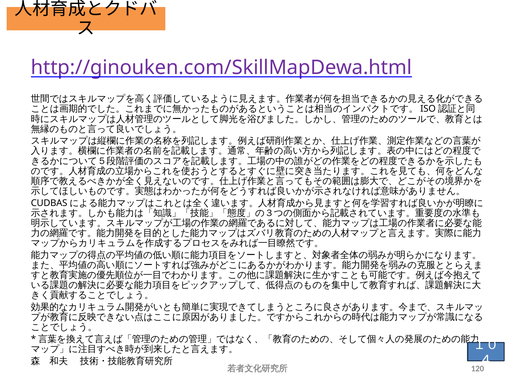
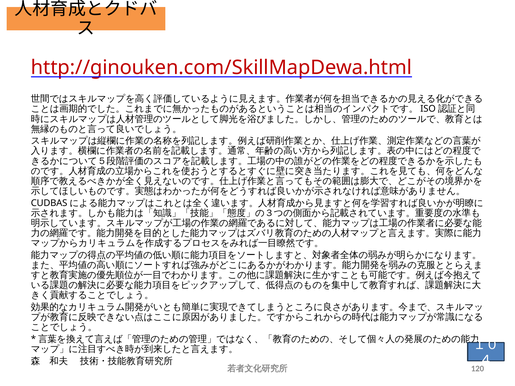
http://ginouken.com/SkillMapDewa.html colour: purple -> red
